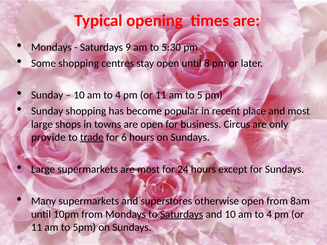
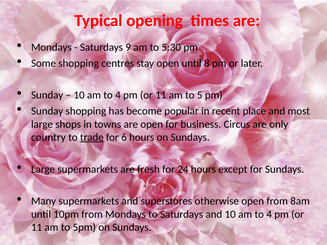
provide: provide -> country
are most: most -> fresh
Saturdays at (182, 214) underline: present -> none
